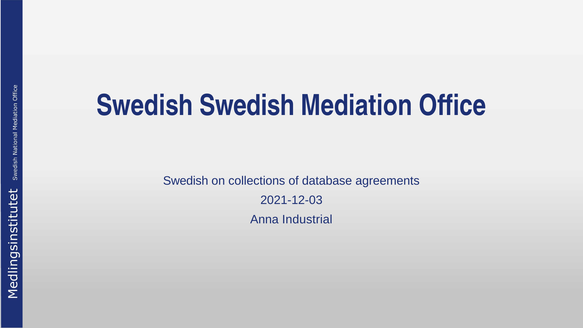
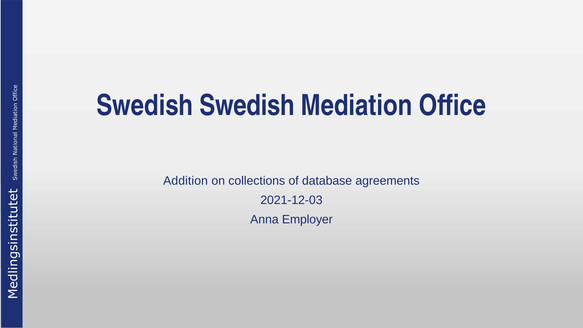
Swedish at (186, 181): Swedish -> Addition
Industrial: Industrial -> Employer
